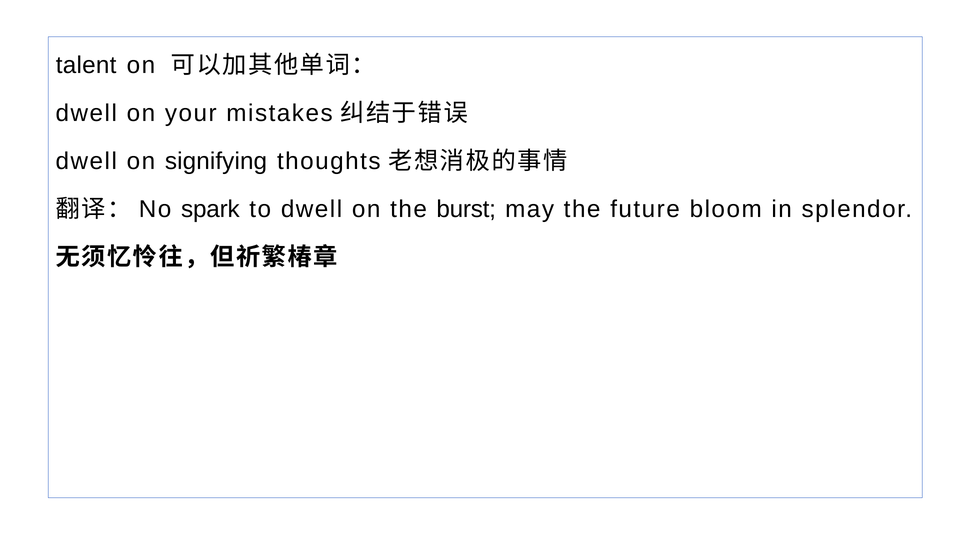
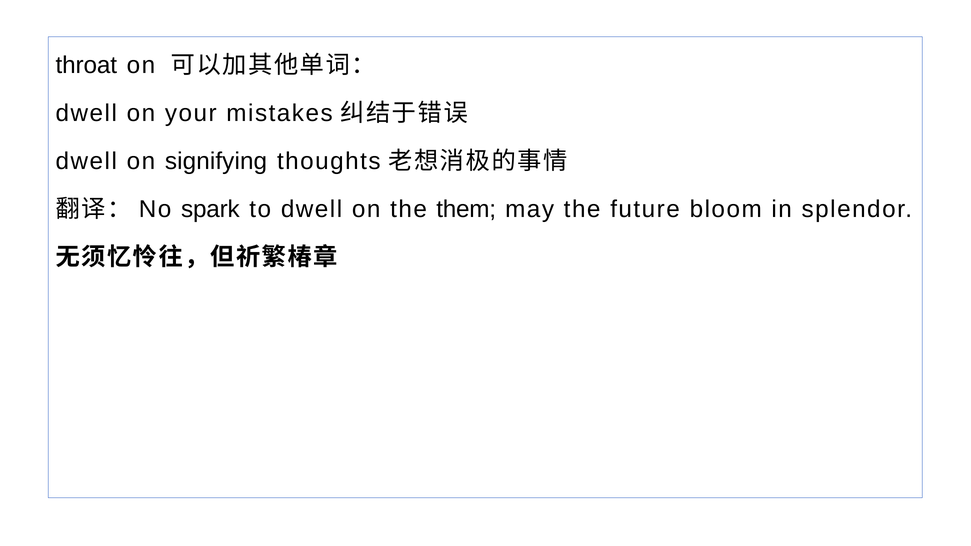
talent: talent -> throat
burst: burst -> them
